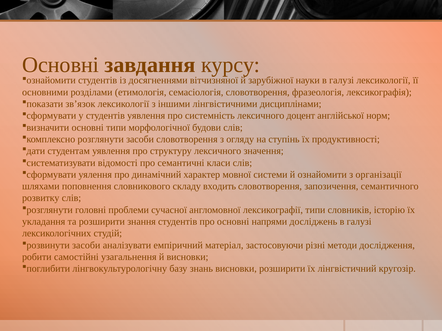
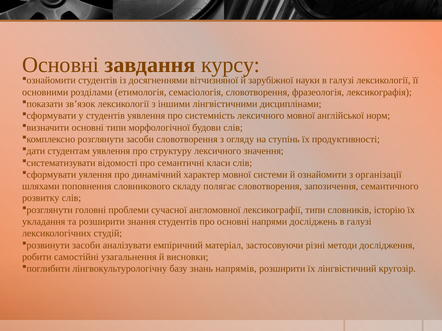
лексичного доцент: доцент -> мовної
входить: входить -> полягає
знань висновки: висновки -> напрямів
